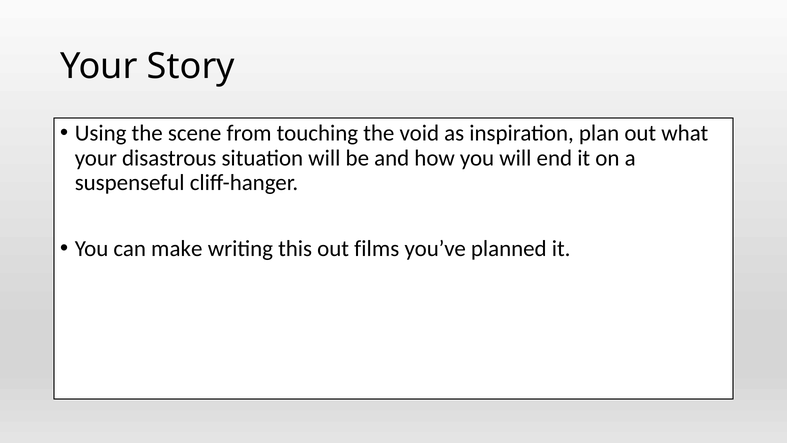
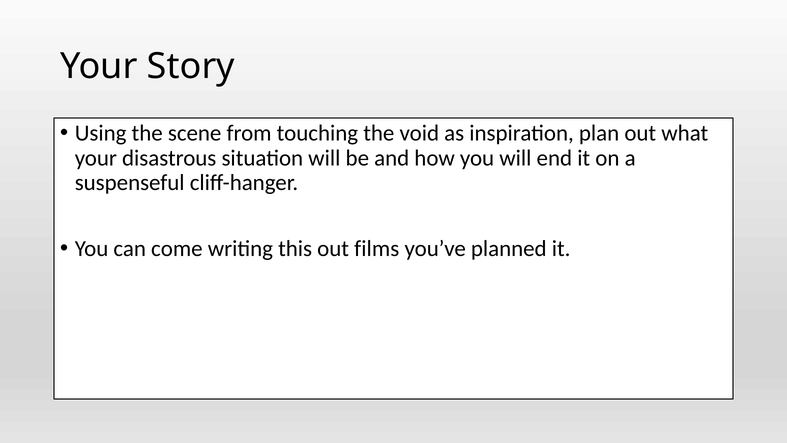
make: make -> come
